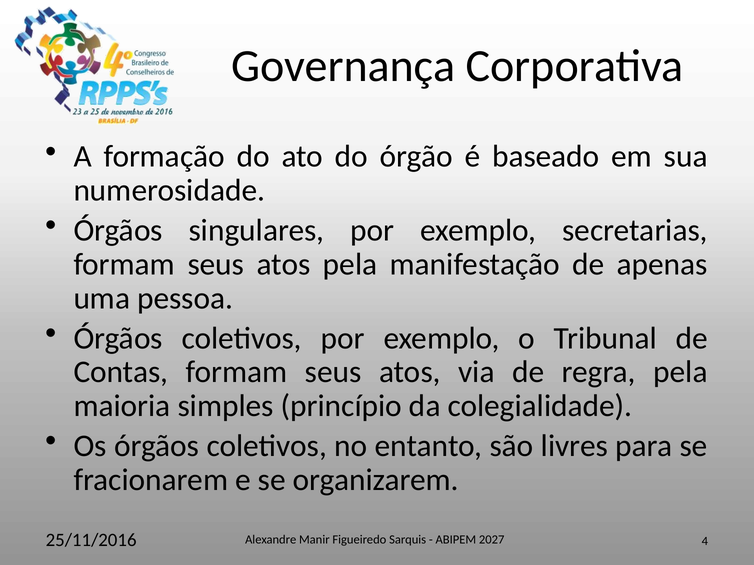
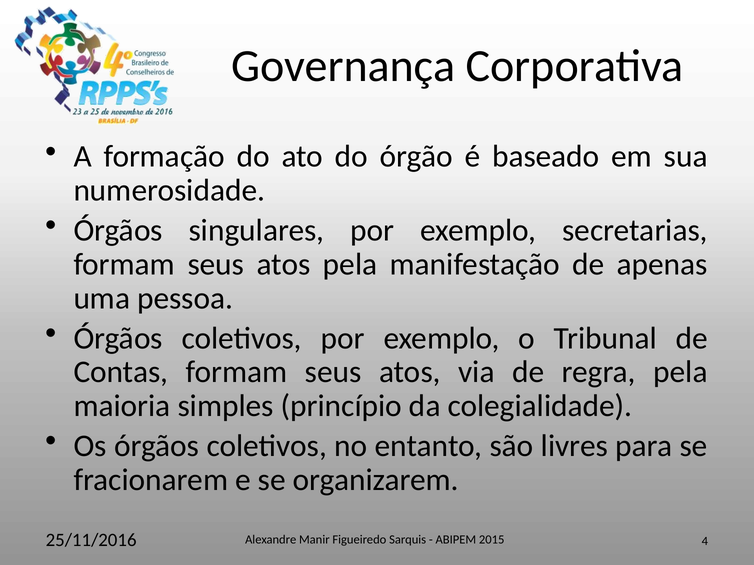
2027: 2027 -> 2015
